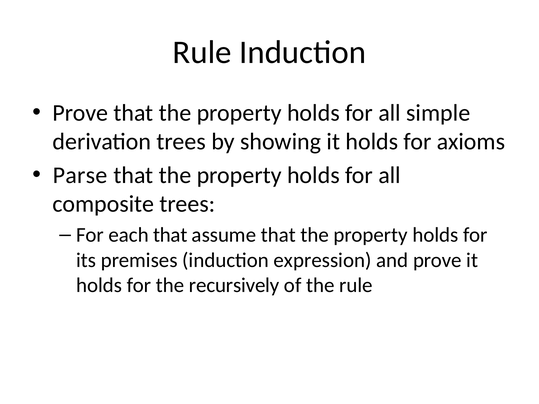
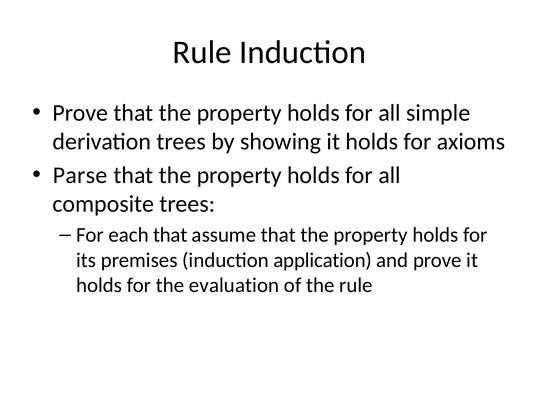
expression: expression -> application
recursively: recursively -> evaluation
